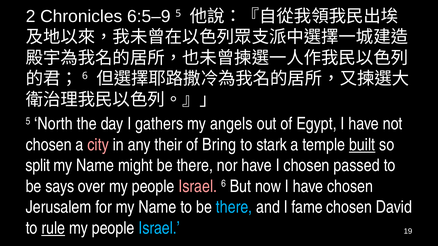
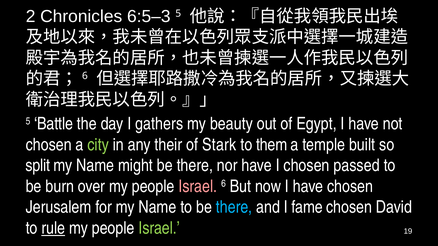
6:5–9: 6:5–9 -> 6:5–3
North: North -> Battle
angels: angels -> beauty
city colour: pink -> light green
Bring: Bring -> Stark
stark: stark -> them
built underline: present -> none
says: says -> burn
Israel at (159, 228) colour: light blue -> light green
